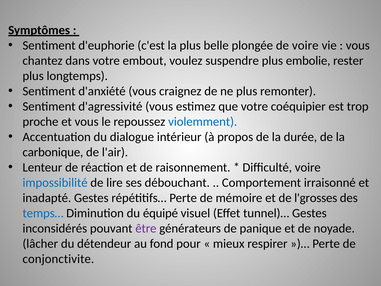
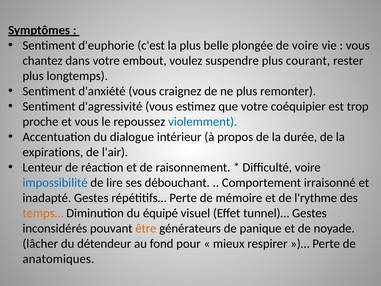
embolie: embolie -> courant
carbonique: carbonique -> expirations
l'grosses: l'grosses -> l'rythme
temps… colour: blue -> orange
être colour: purple -> orange
conjonctivite: conjonctivite -> anatomiques
